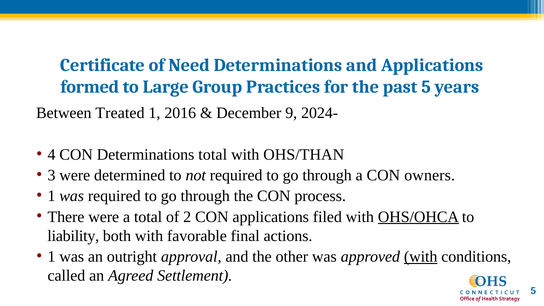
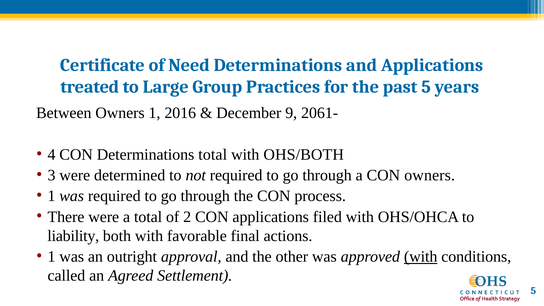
formed: formed -> treated
Between Treated: Treated -> Owners
2024-: 2024- -> 2061-
OHS/THAN: OHS/THAN -> OHS/BOTH
OHS/OHCA underline: present -> none
